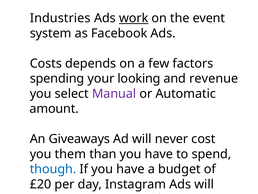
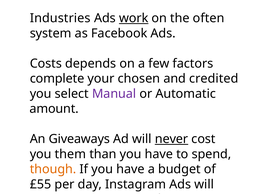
event: event -> often
spending: spending -> complete
looking: looking -> chosen
revenue: revenue -> credited
never at (172, 139) underline: none -> present
though colour: blue -> orange
£20: £20 -> £55
